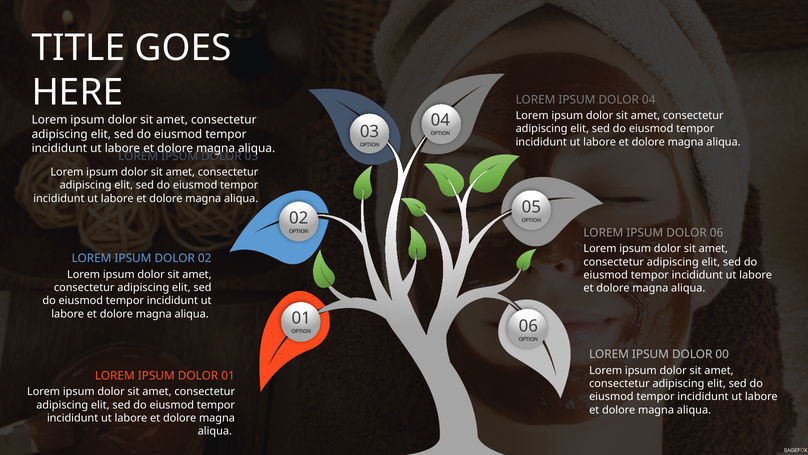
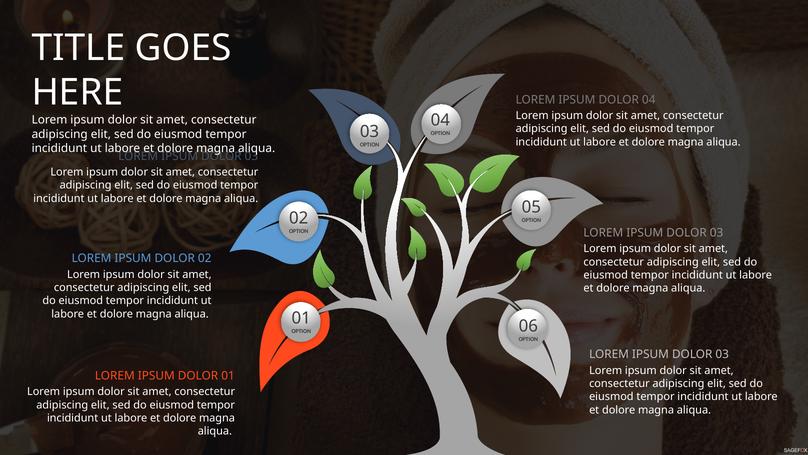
06 at (717, 233): 06 -> 03
00 at (722, 354): 00 -> 03
